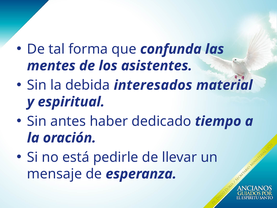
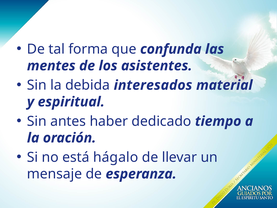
pedirle: pedirle -> hágalo
